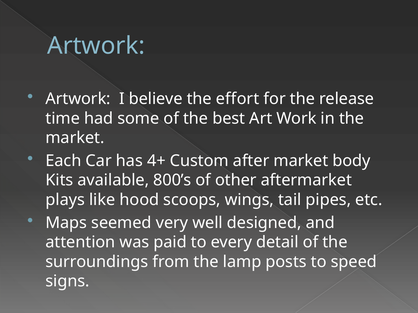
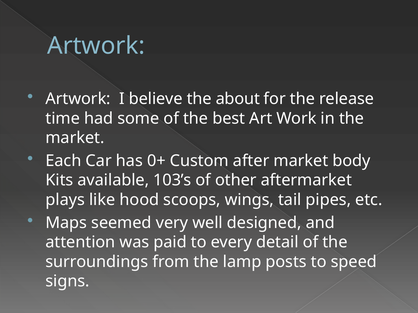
effort: effort -> about
4+: 4+ -> 0+
800’s: 800’s -> 103’s
